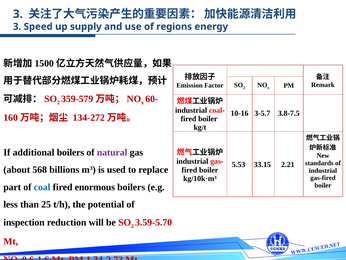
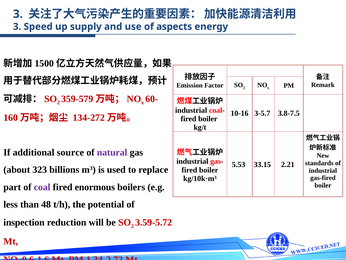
regions: regions -> aspects
additional boilers: boilers -> source
568: 568 -> 323
coal colour: blue -> purple
25: 25 -> 48
3.59-5.70: 3.59-5.70 -> 3.59-5.72
